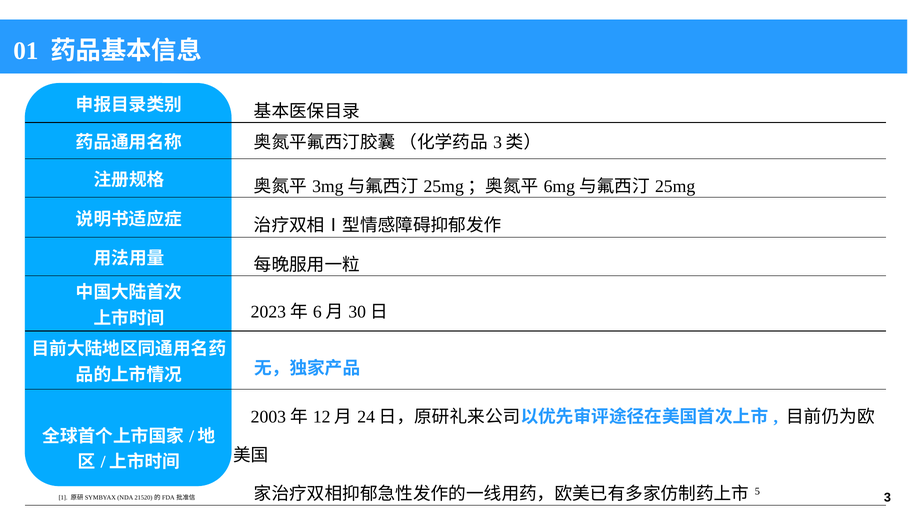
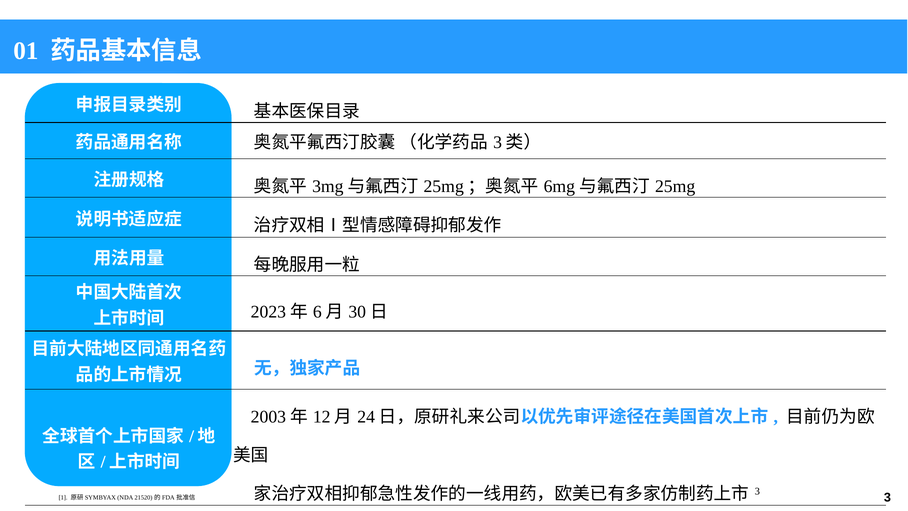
5 at (757, 491): 5 -> 3
